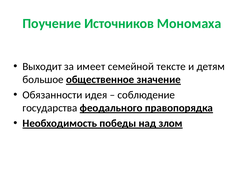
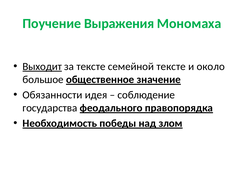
Источников: Источников -> Выражения
Выходит underline: none -> present
за имеет: имеет -> тексте
детям: детям -> около
